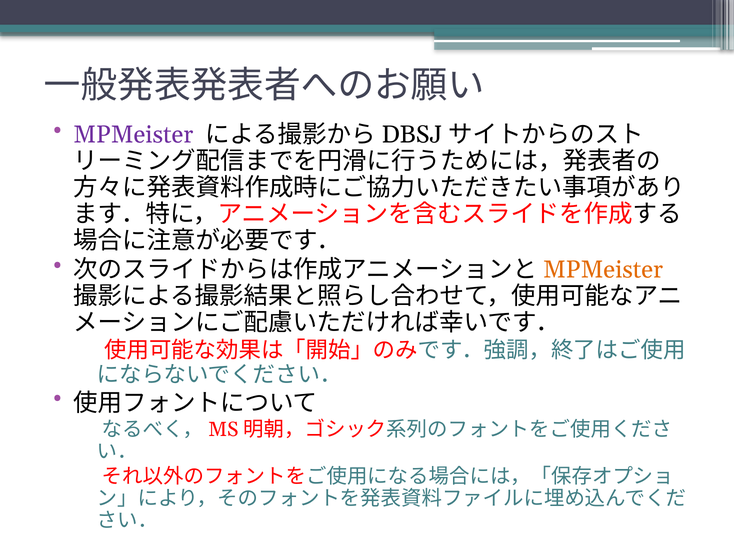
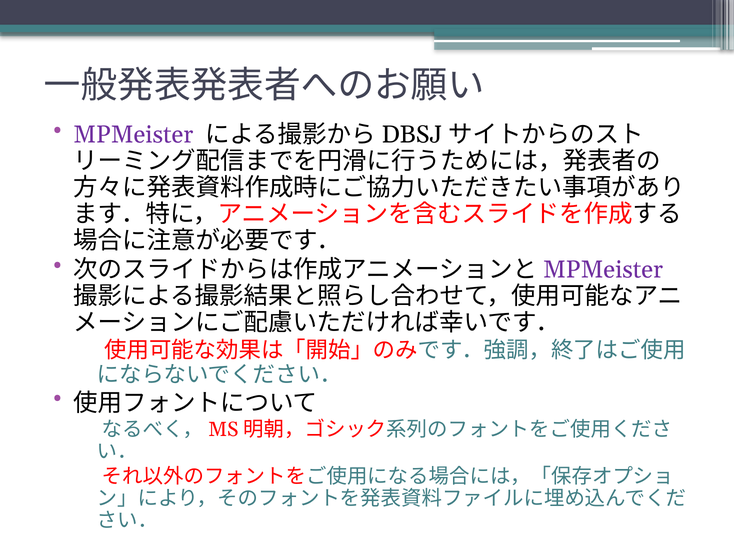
MPMeister at (603, 270) colour: orange -> purple
